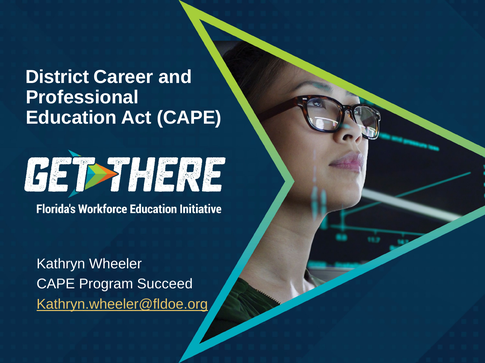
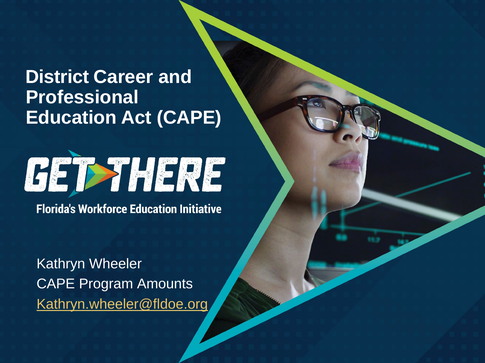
Succeed: Succeed -> Amounts
